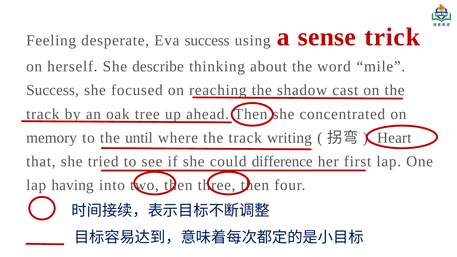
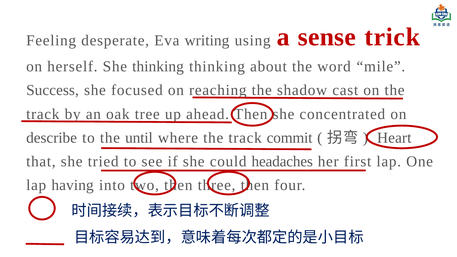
Eva success: success -> writing
She describe: describe -> thinking
memory: memory -> describe
writing: writing -> commit
difference: difference -> headaches
